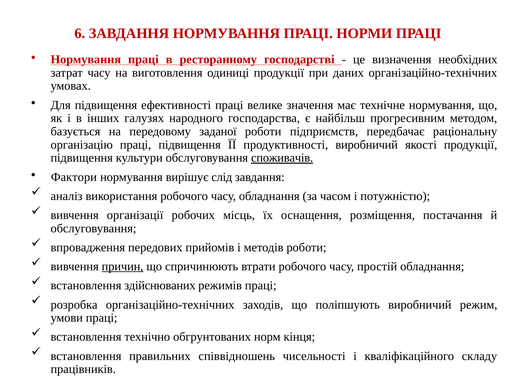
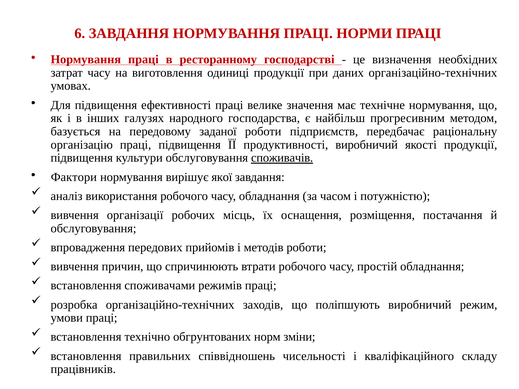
слід: слід -> якої
причин underline: present -> none
здійснюваних: здійснюваних -> споживачами
кінця: кінця -> зміни
